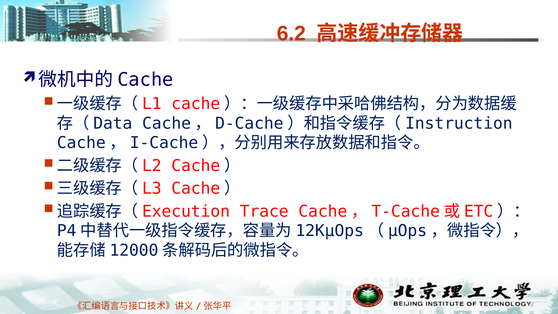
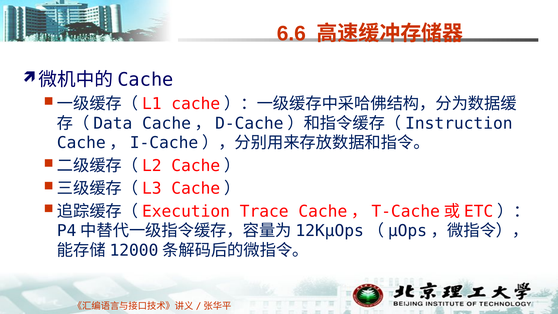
6.2: 6.2 -> 6.6
